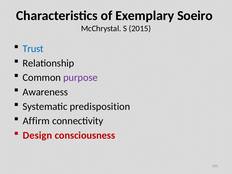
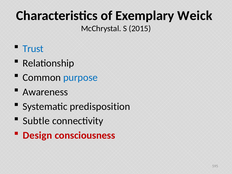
Soeiro: Soeiro -> Weick
purpose colour: purple -> blue
Affirm: Affirm -> Subtle
